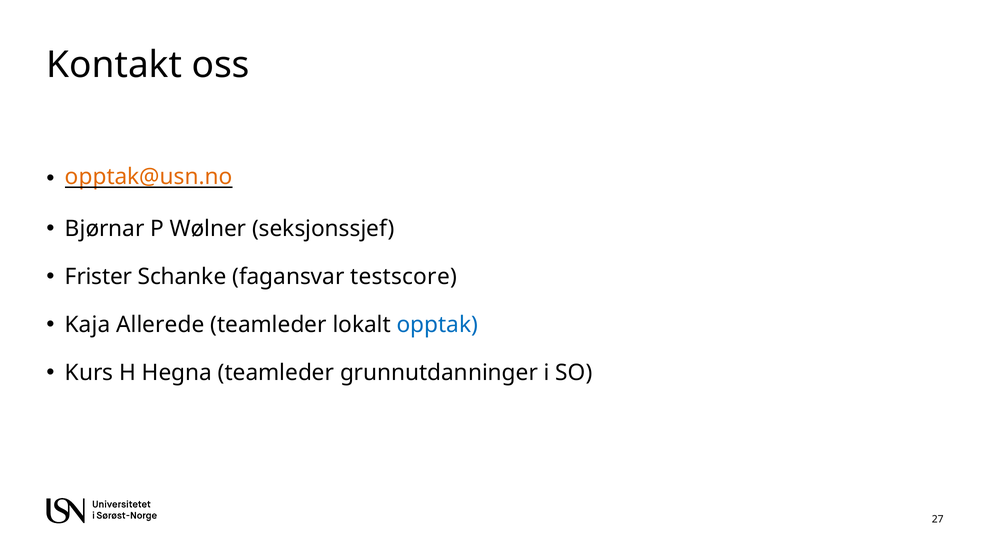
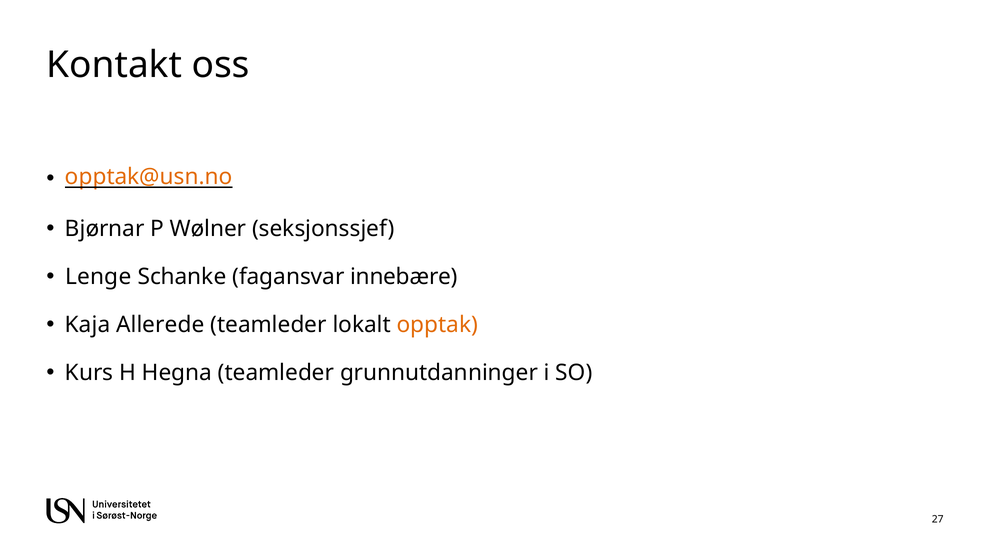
Frister: Frister -> Lenge
testscore: testscore -> innebære
opptak colour: blue -> orange
